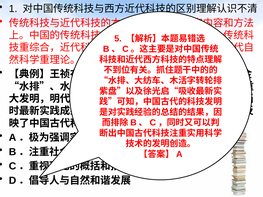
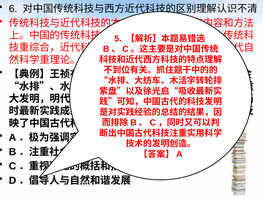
1: 1 -> 6
